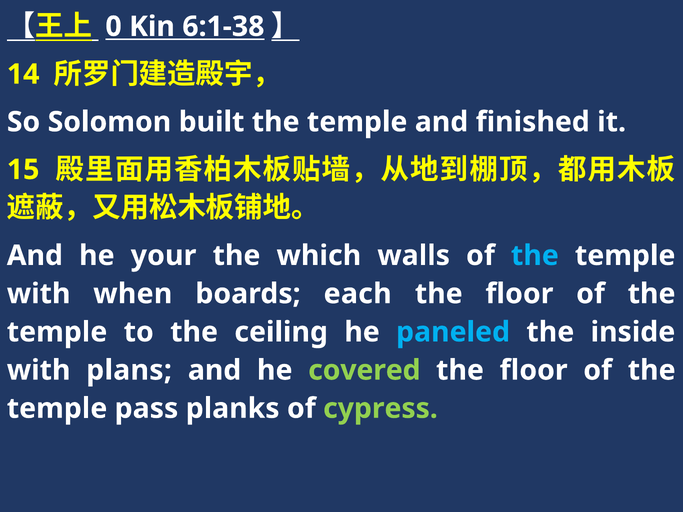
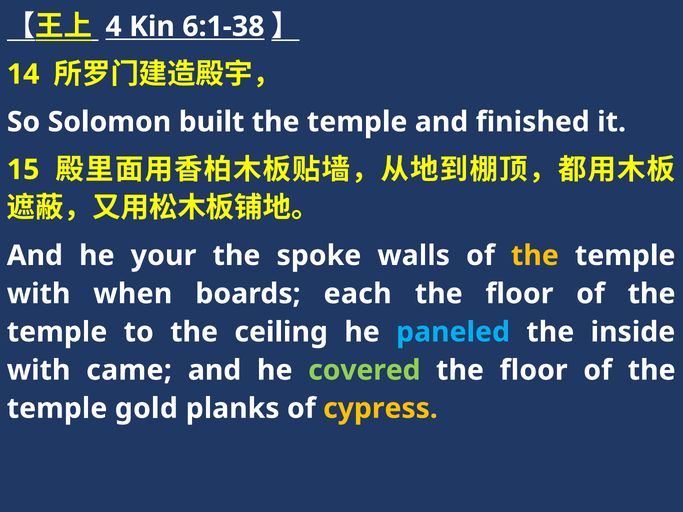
0: 0 -> 4
which: which -> spoke
the at (535, 256) colour: light blue -> yellow
plans: plans -> came
pass: pass -> gold
cypress colour: light green -> yellow
